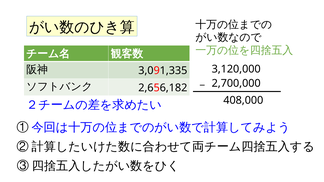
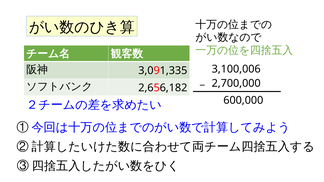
3,120,000: 3,120,000 -> 3,100,006
408,000: 408,000 -> 600,000
